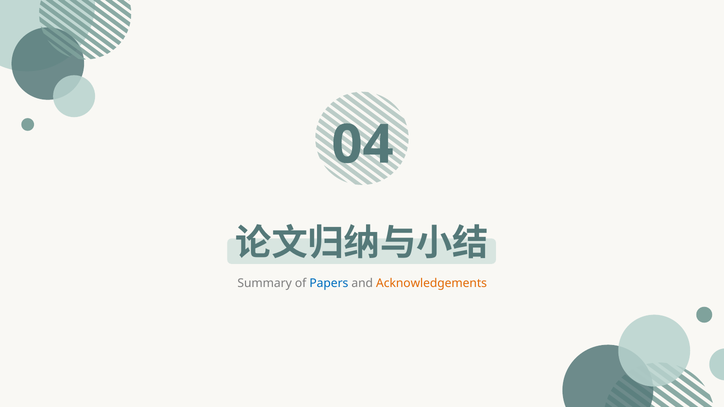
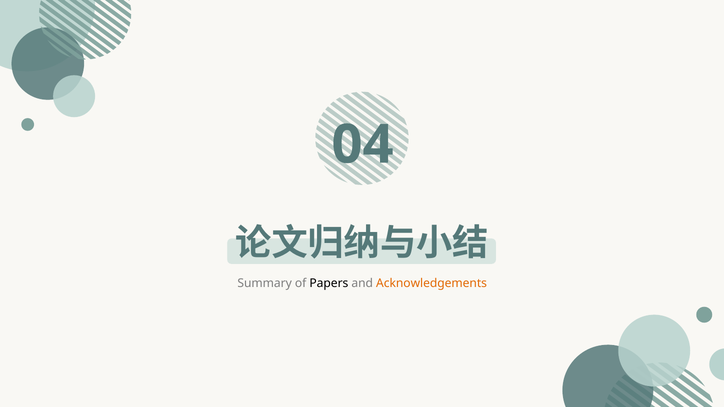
Papers colour: blue -> black
